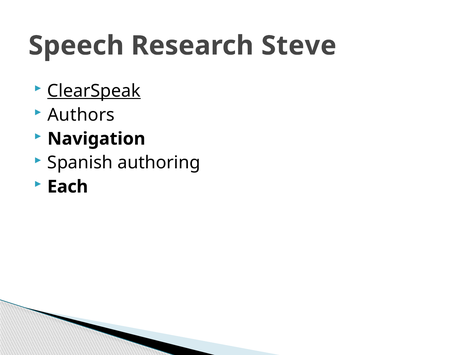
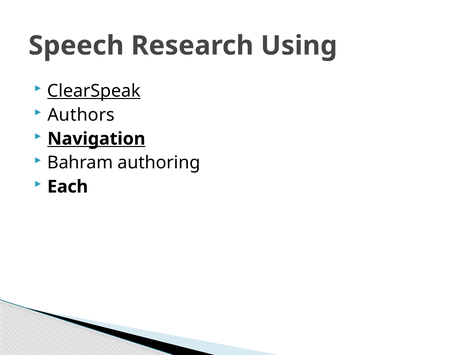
Steve: Steve -> Using
Navigation underline: none -> present
Spanish: Spanish -> Bahram
